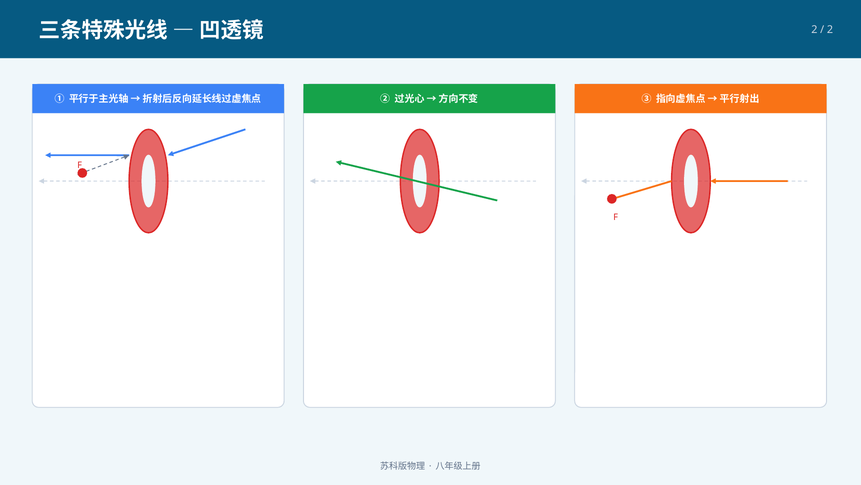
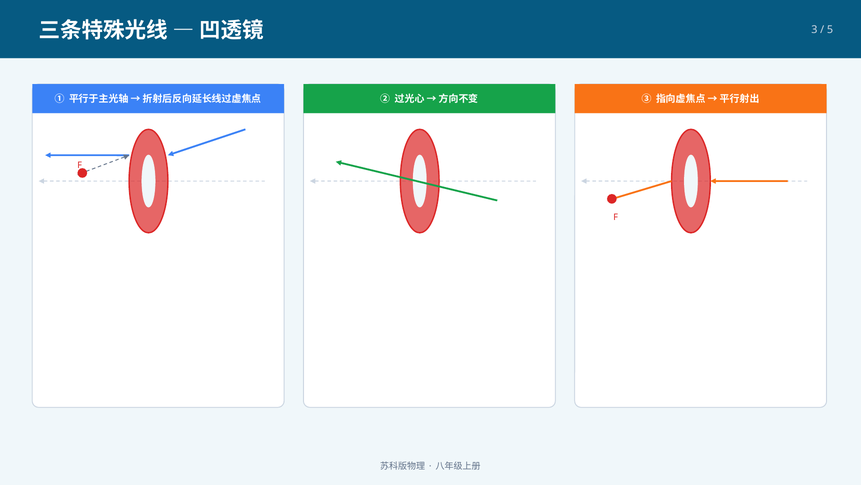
2 at (814, 30): 2 -> 3
2 at (830, 30): 2 -> 5
